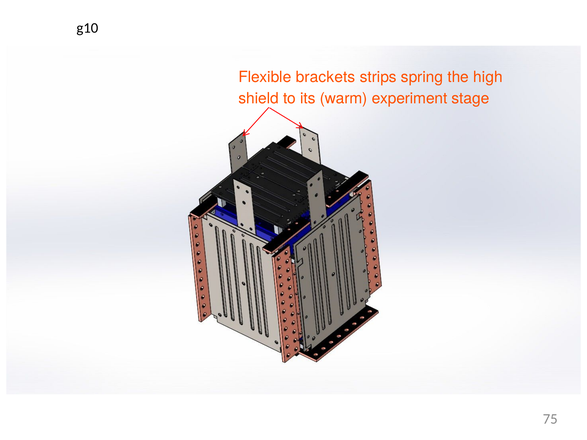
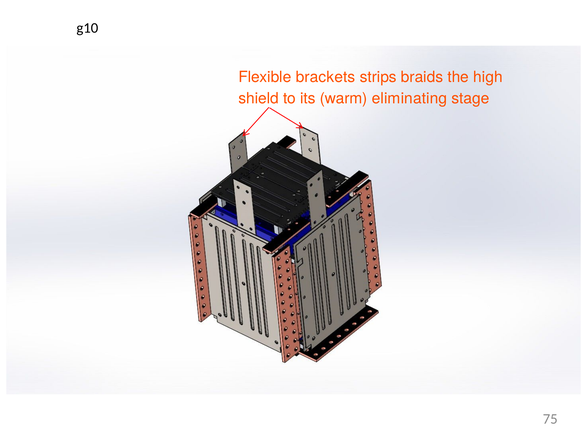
spring: spring -> braids
experiment: experiment -> eliminating
